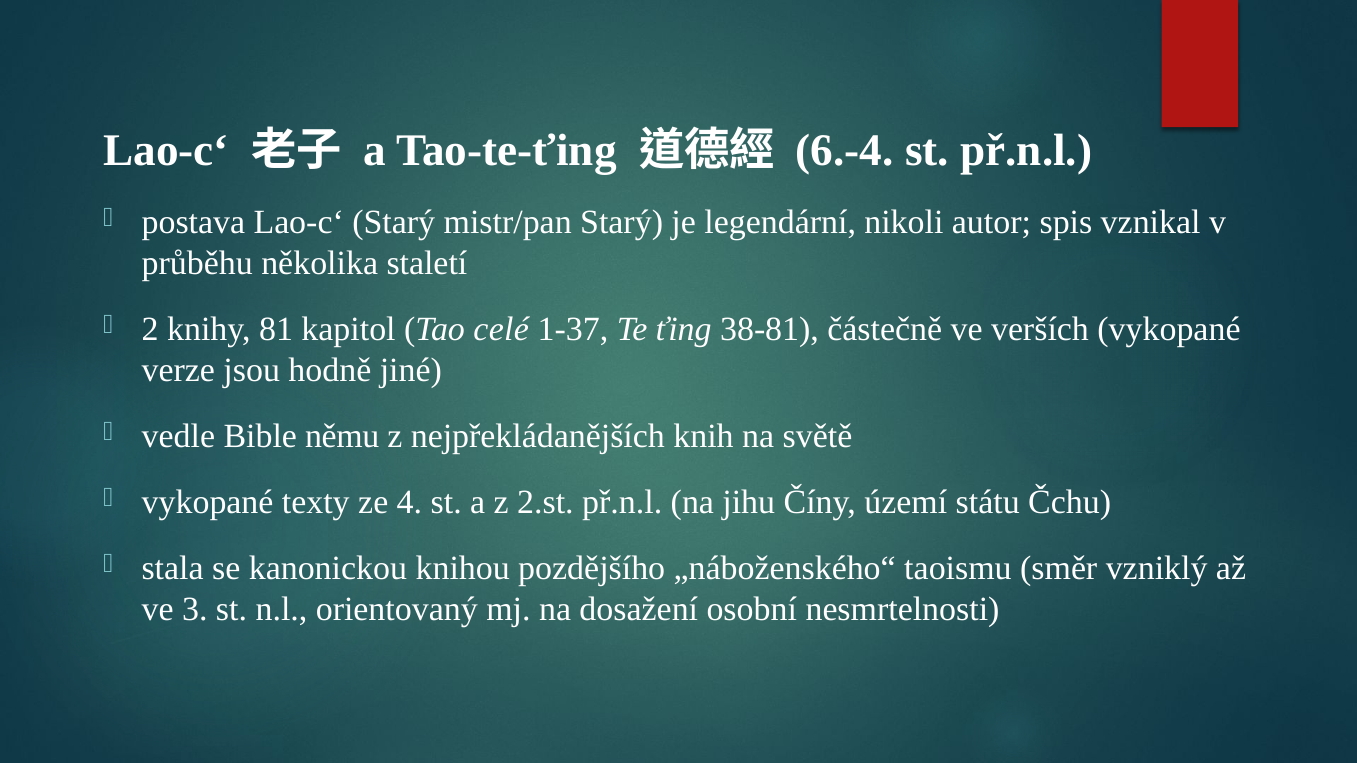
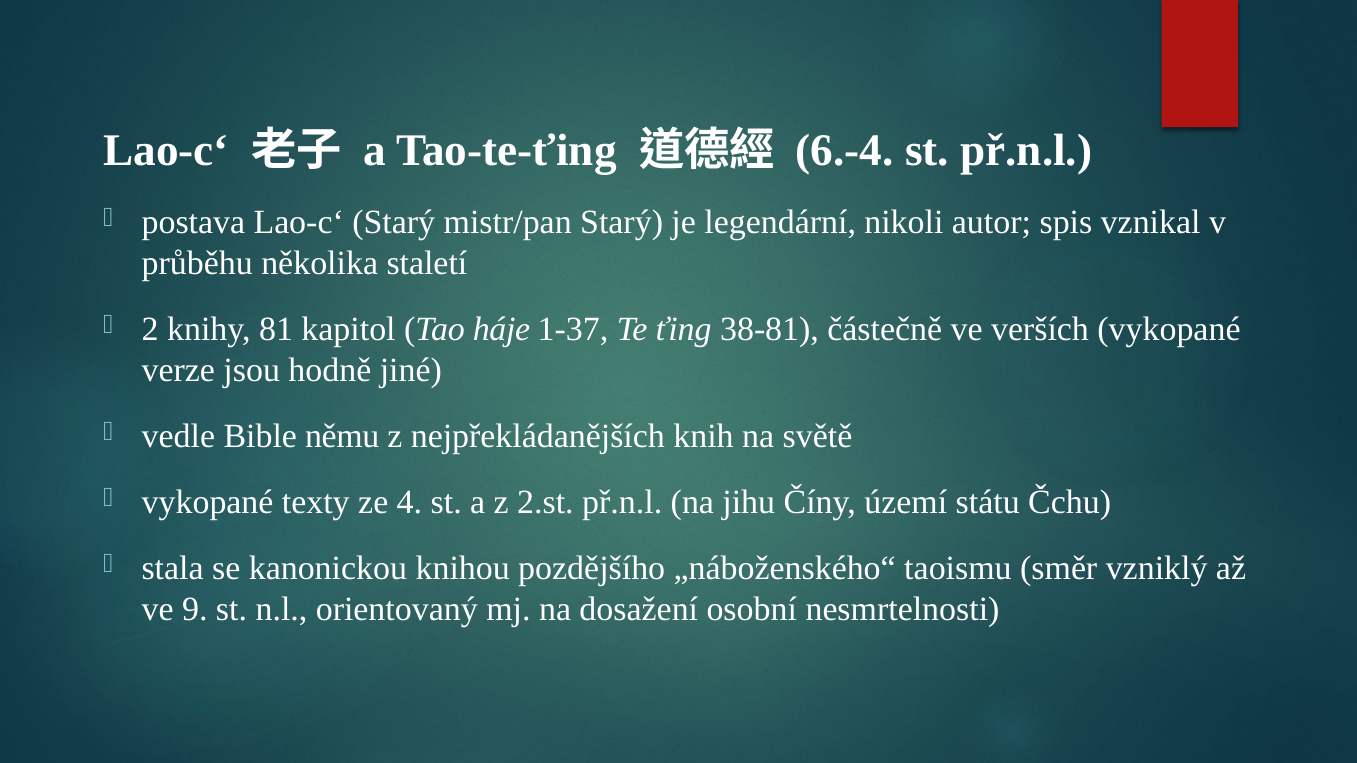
celé: celé -> háje
3: 3 -> 9
